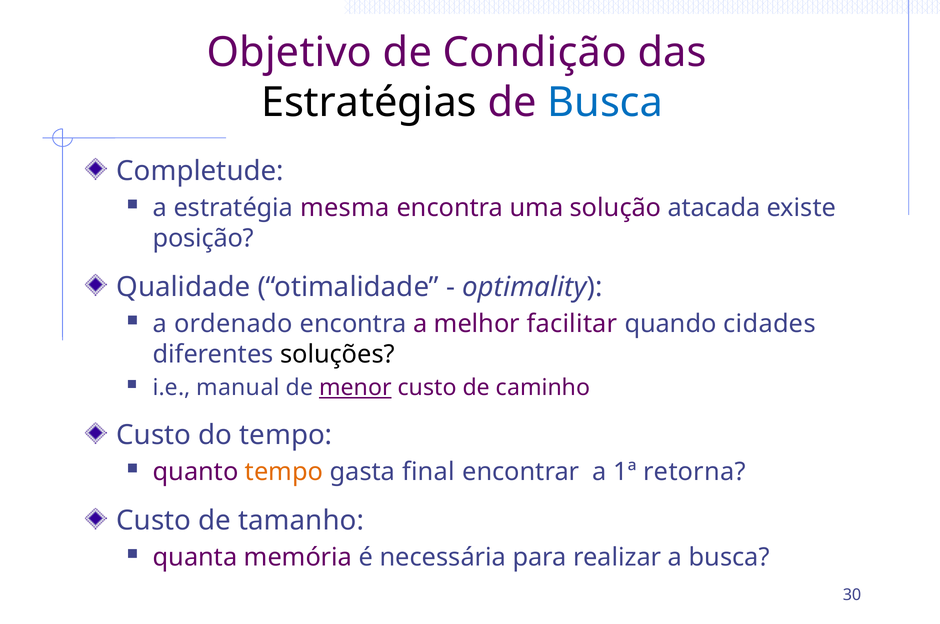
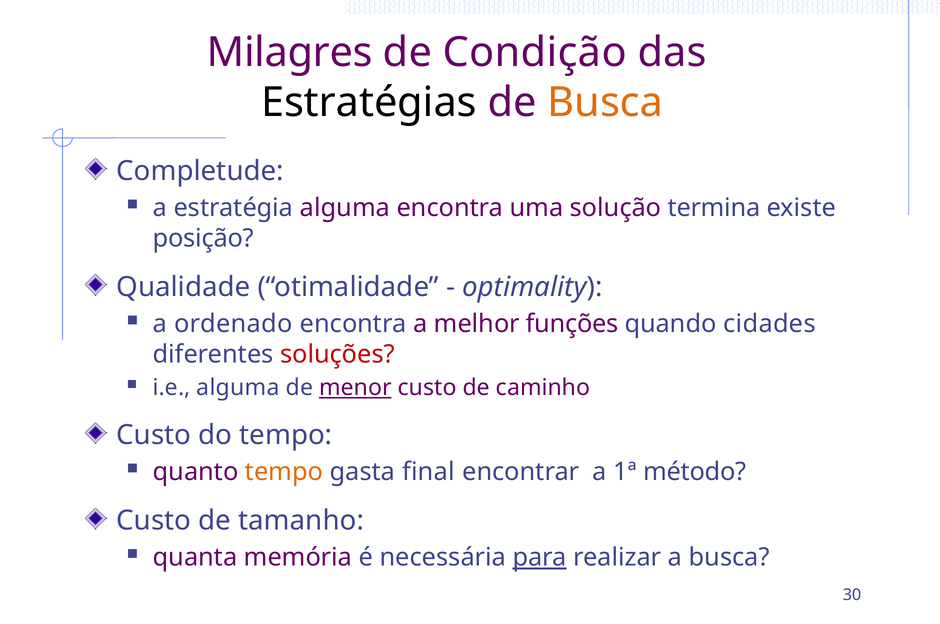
Objetivo: Objetivo -> Milagres
Busca at (605, 102) colour: blue -> orange
estratégia mesma: mesma -> alguma
atacada: atacada -> termina
facilitar: facilitar -> funções
soluções colour: black -> red
i.e manual: manual -> alguma
retorna: retorna -> método
para underline: none -> present
